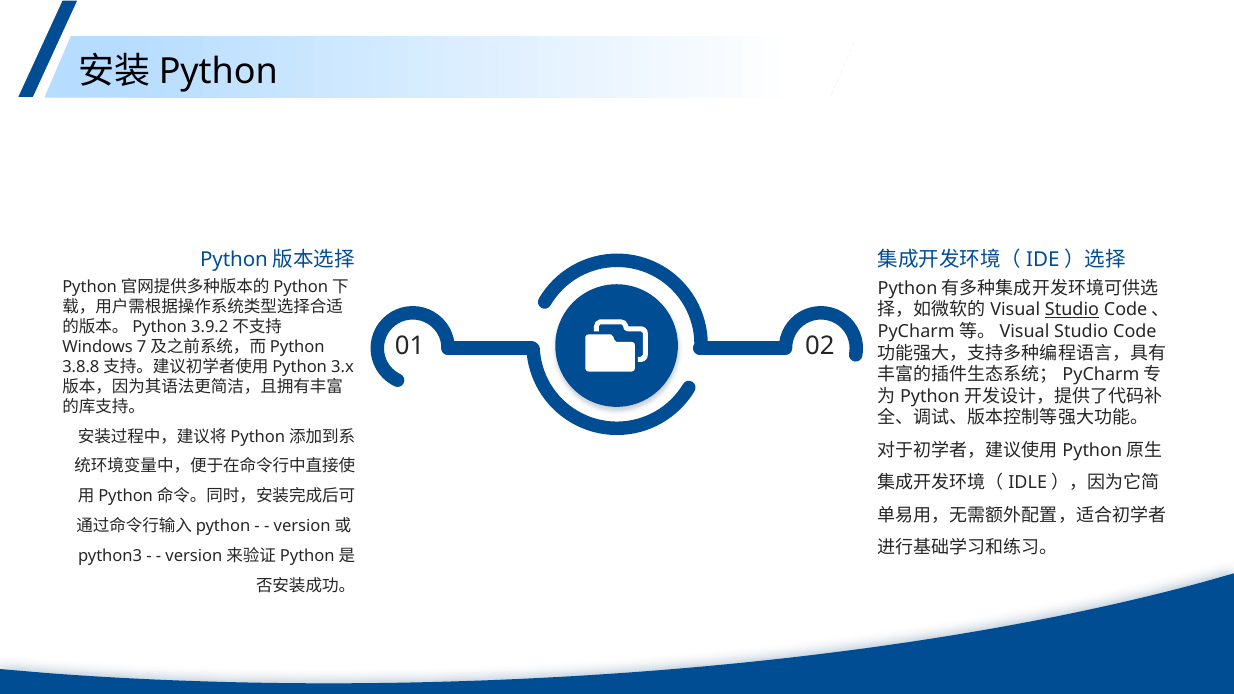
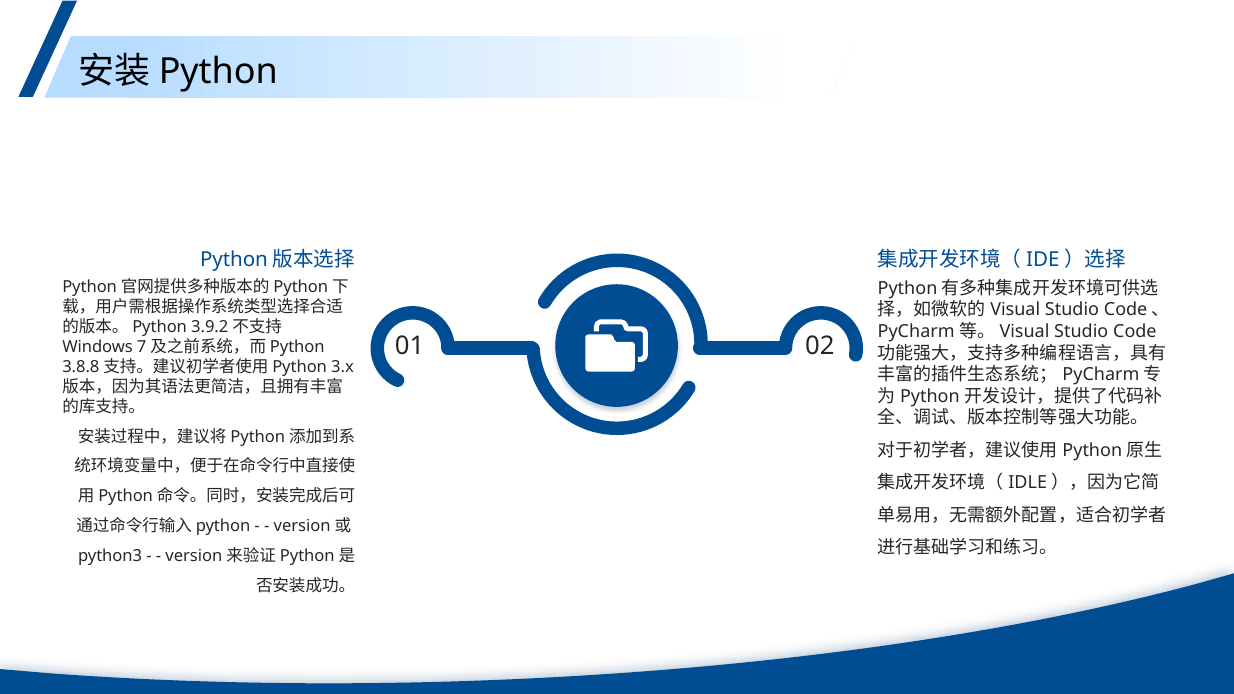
Studio at (1072, 310) underline: present -> none
